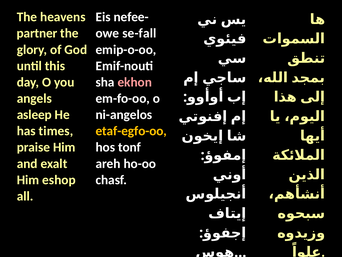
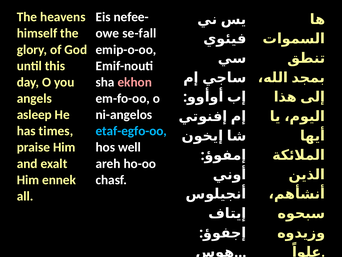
partner: partner -> himself
etaf-egfo-oo colour: yellow -> light blue
tonf: tonf -> well
eshop: eshop -> ennek
